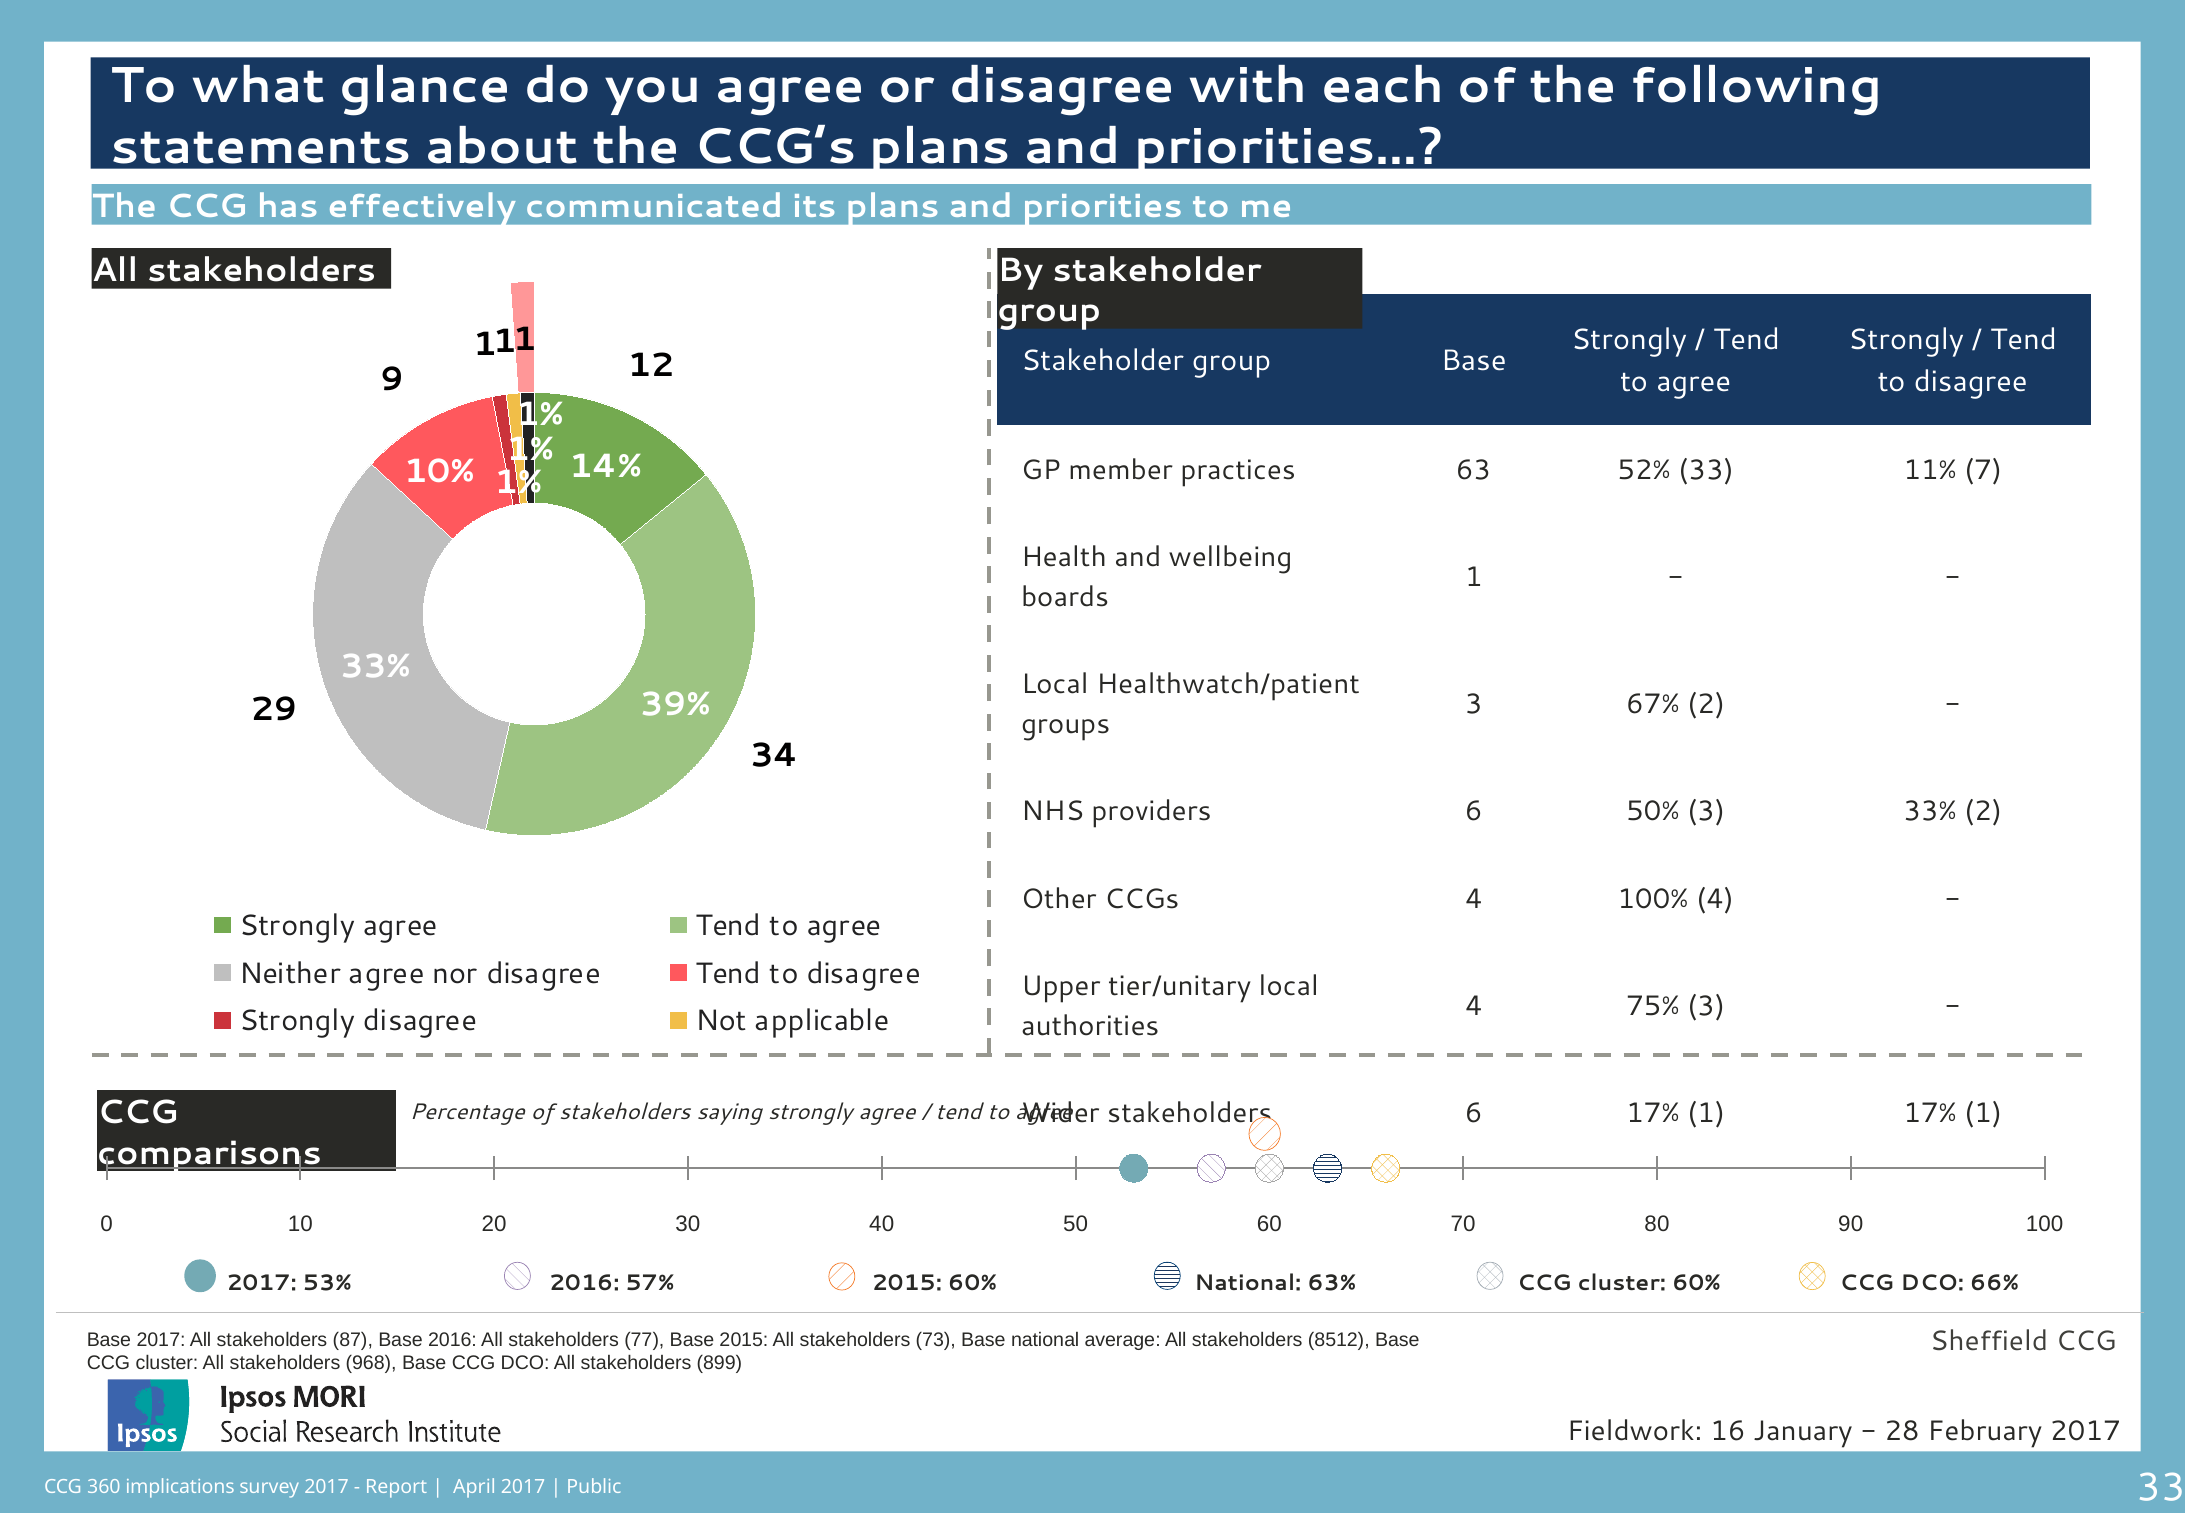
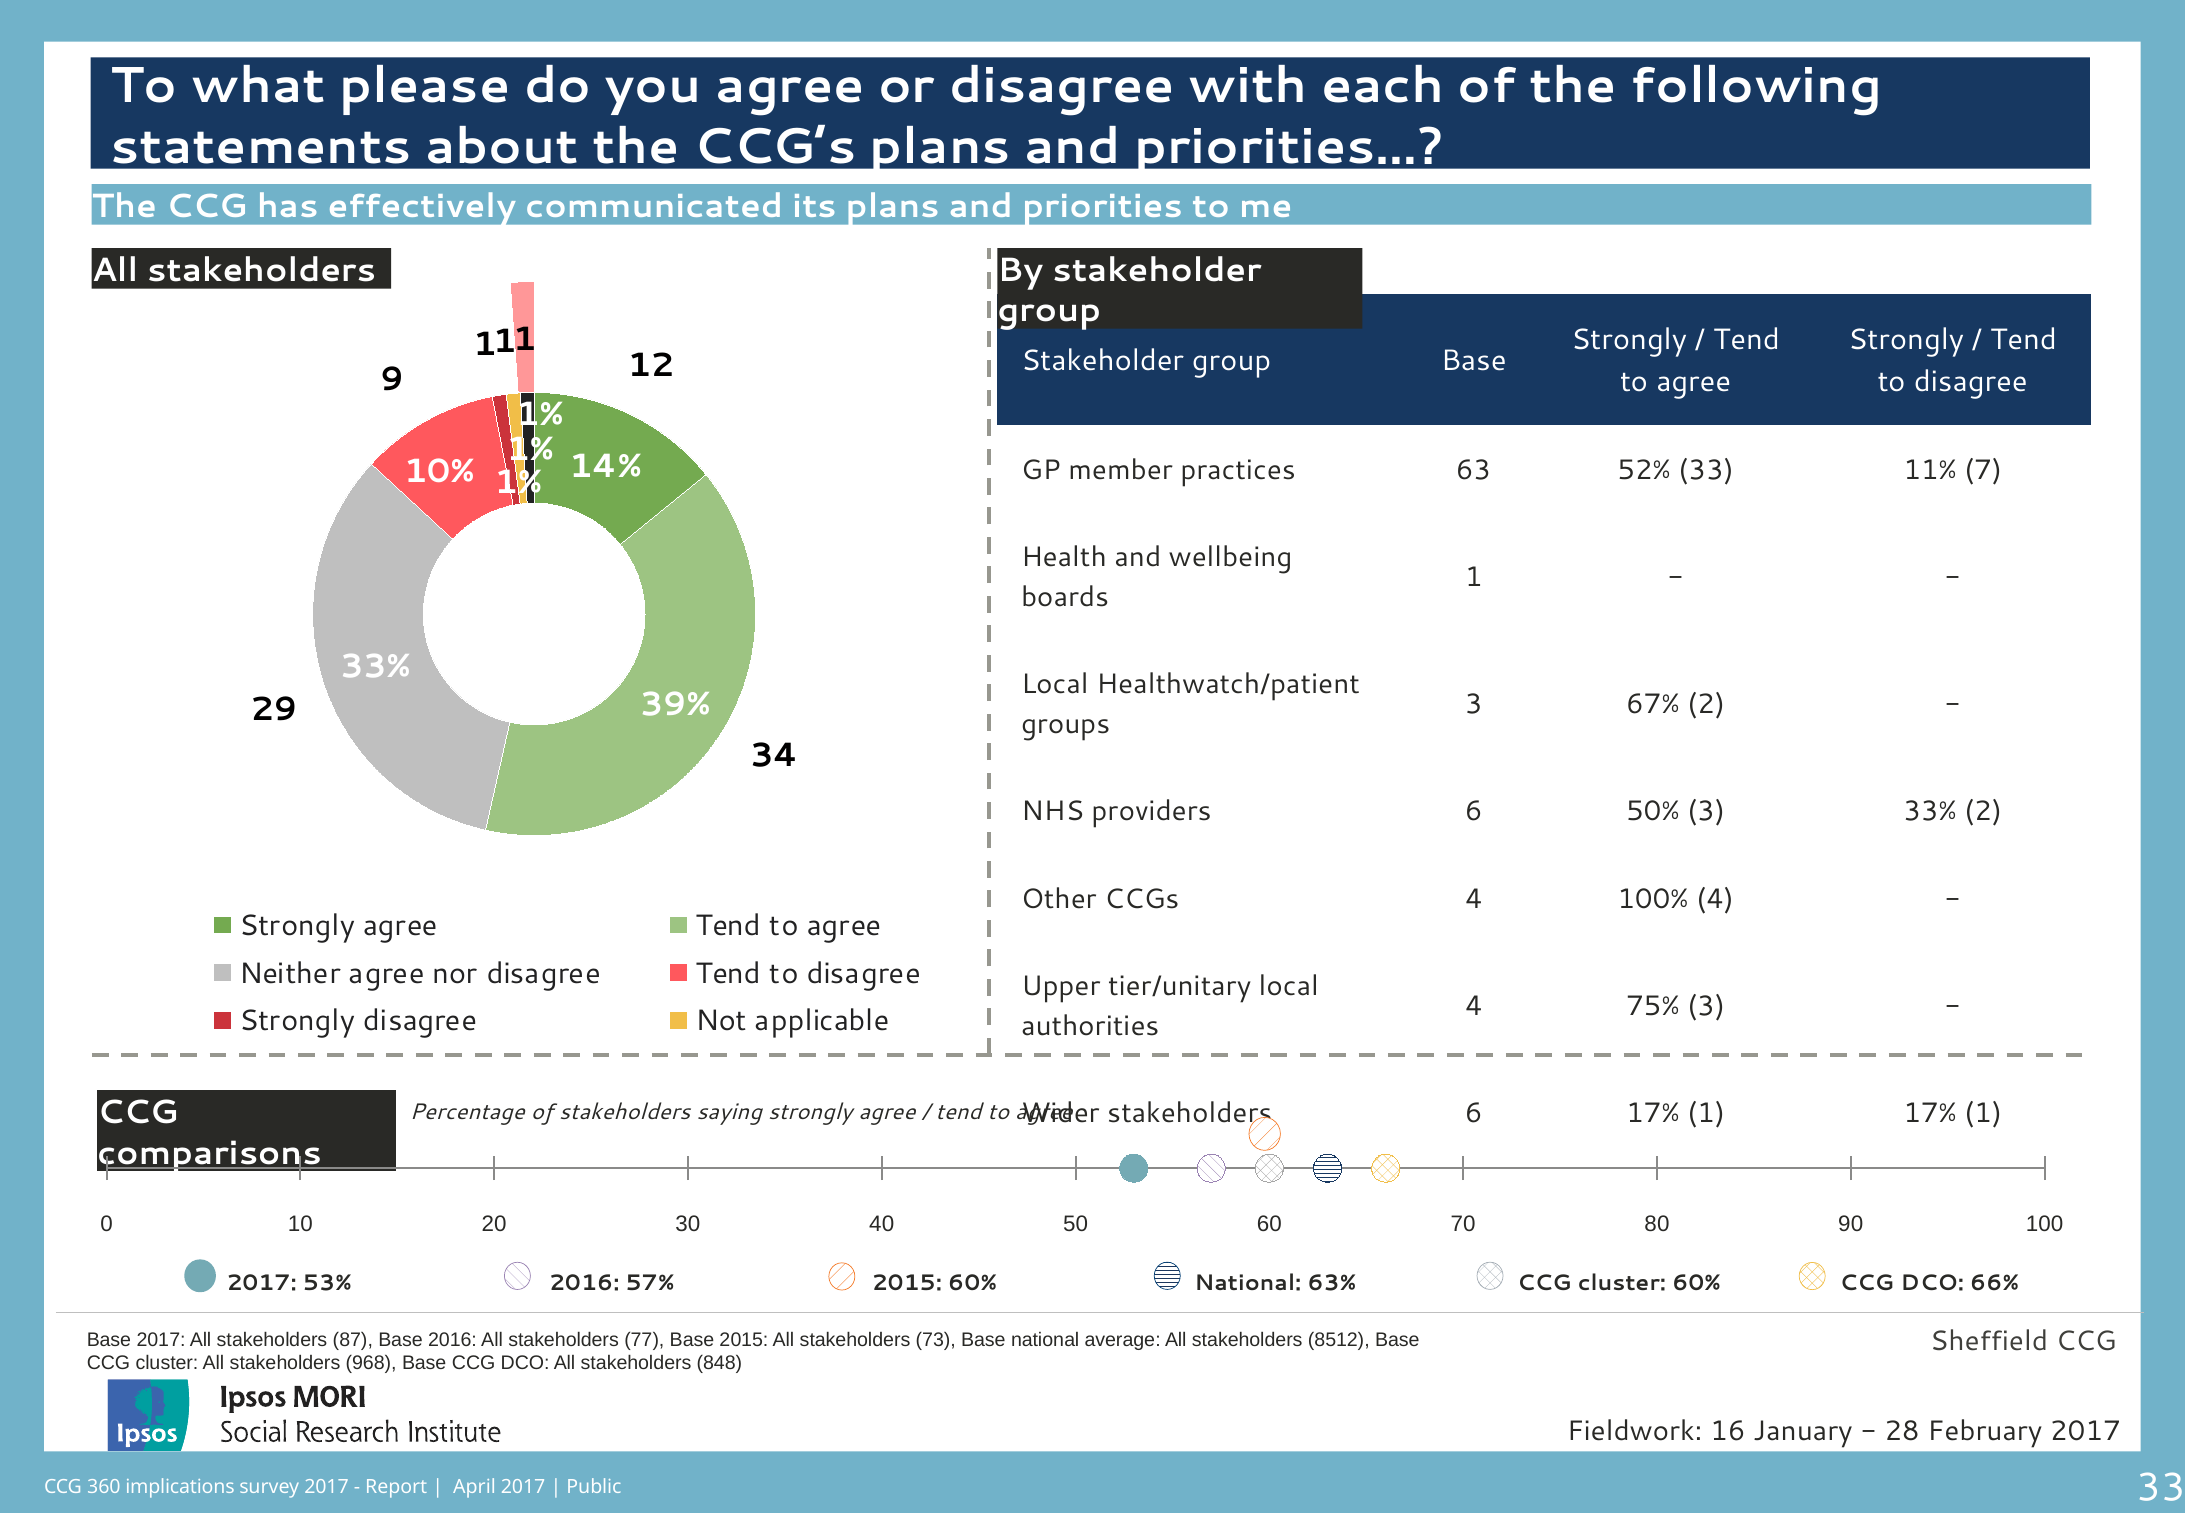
glance: glance -> please
899: 899 -> 848
